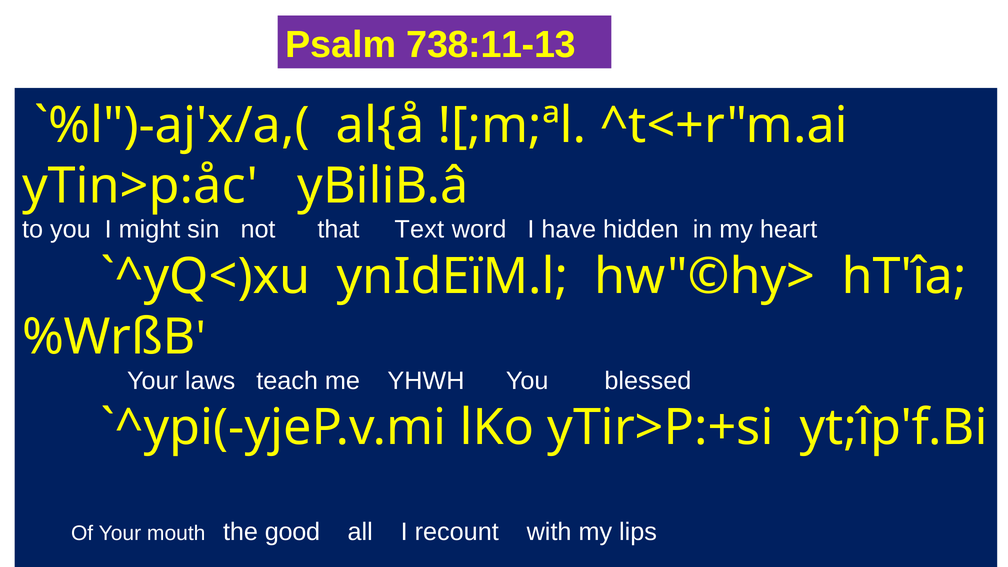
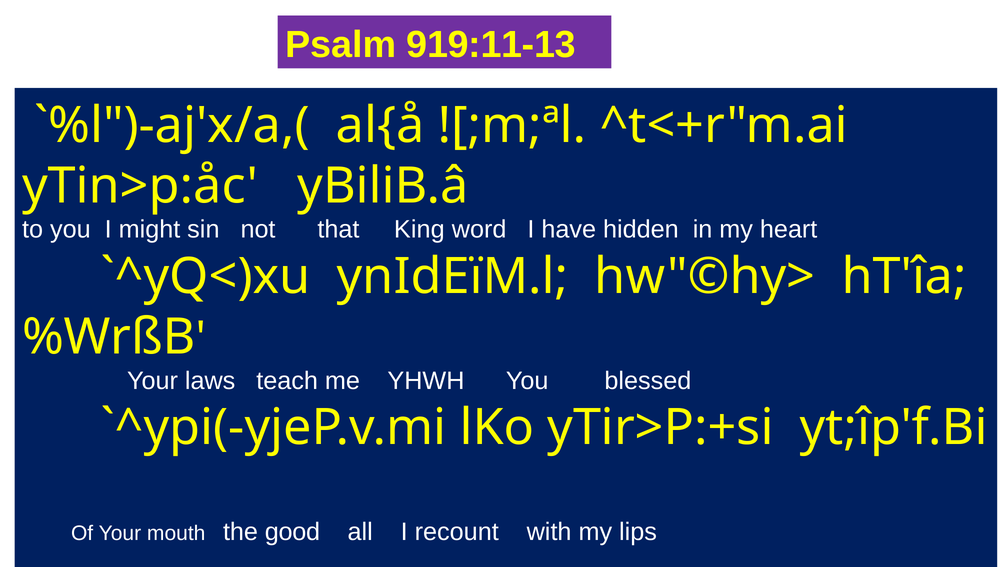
738:11-13: 738:11-13 -> 919:11-13
Text: Text -> King
